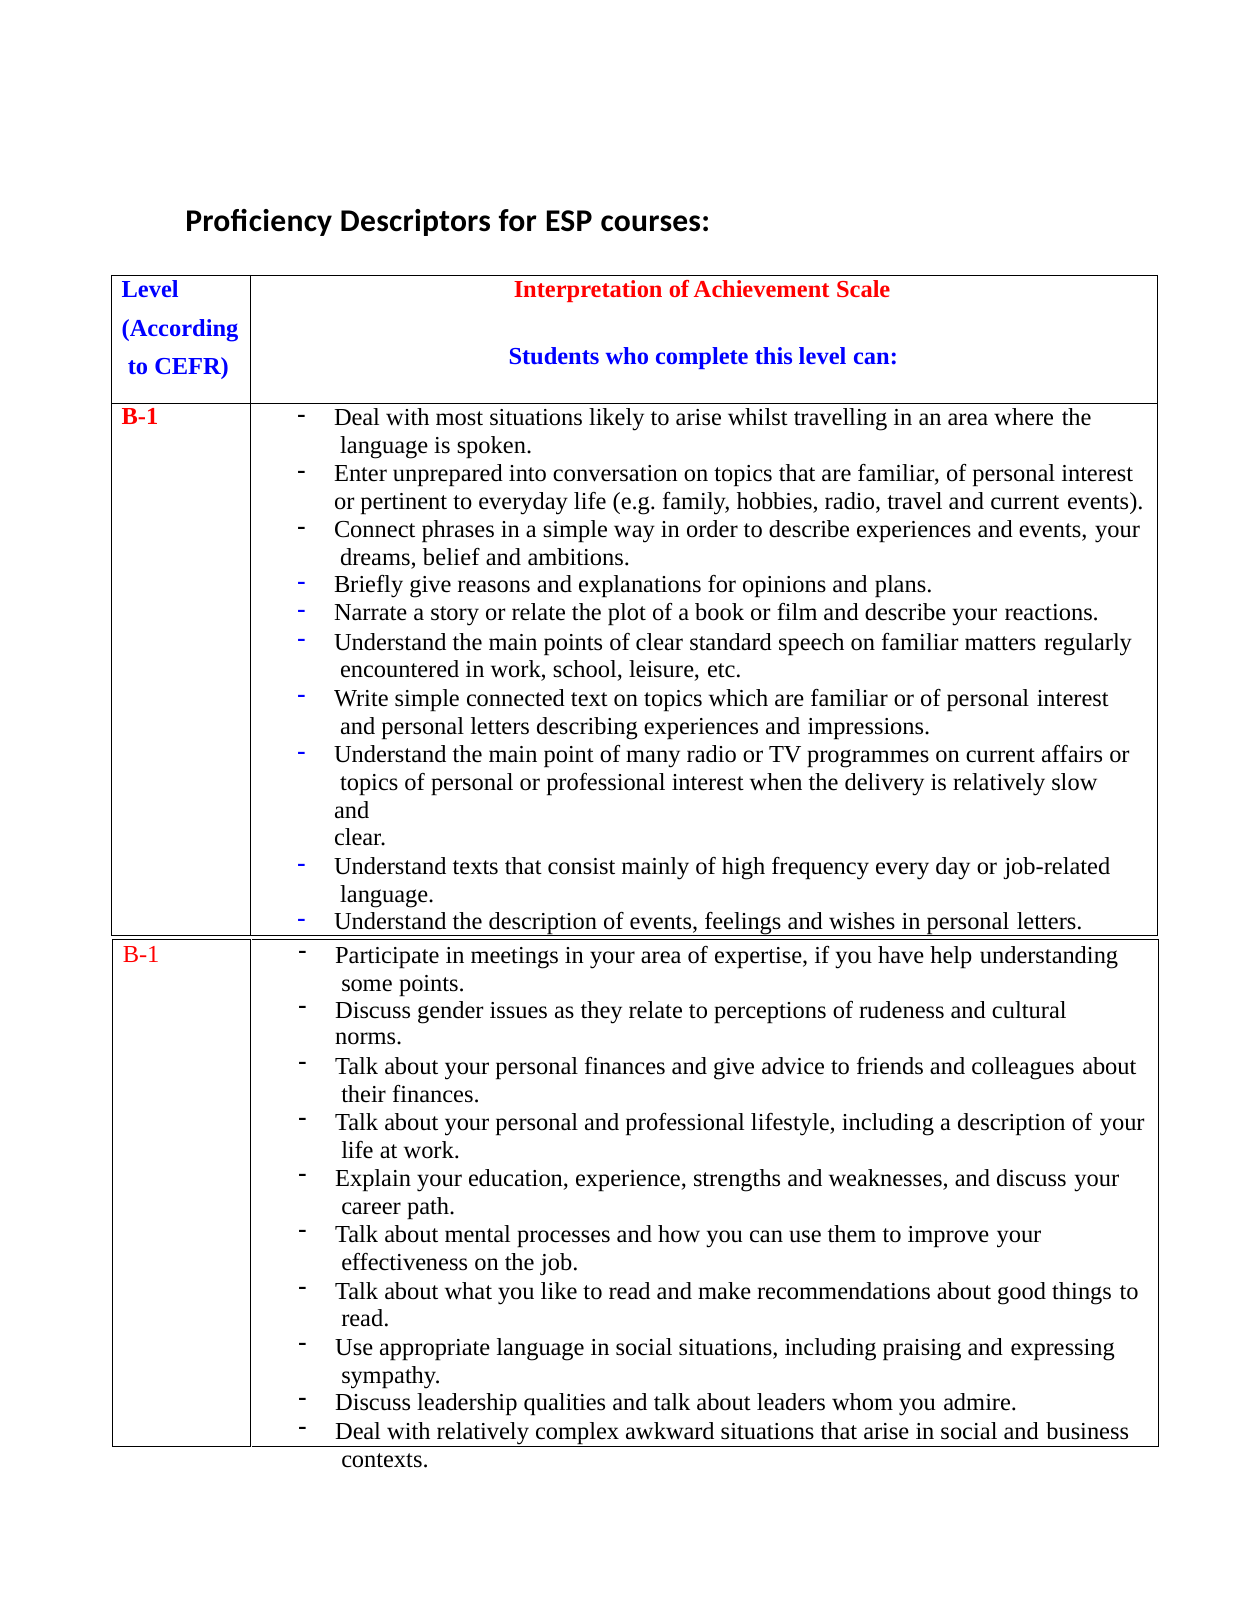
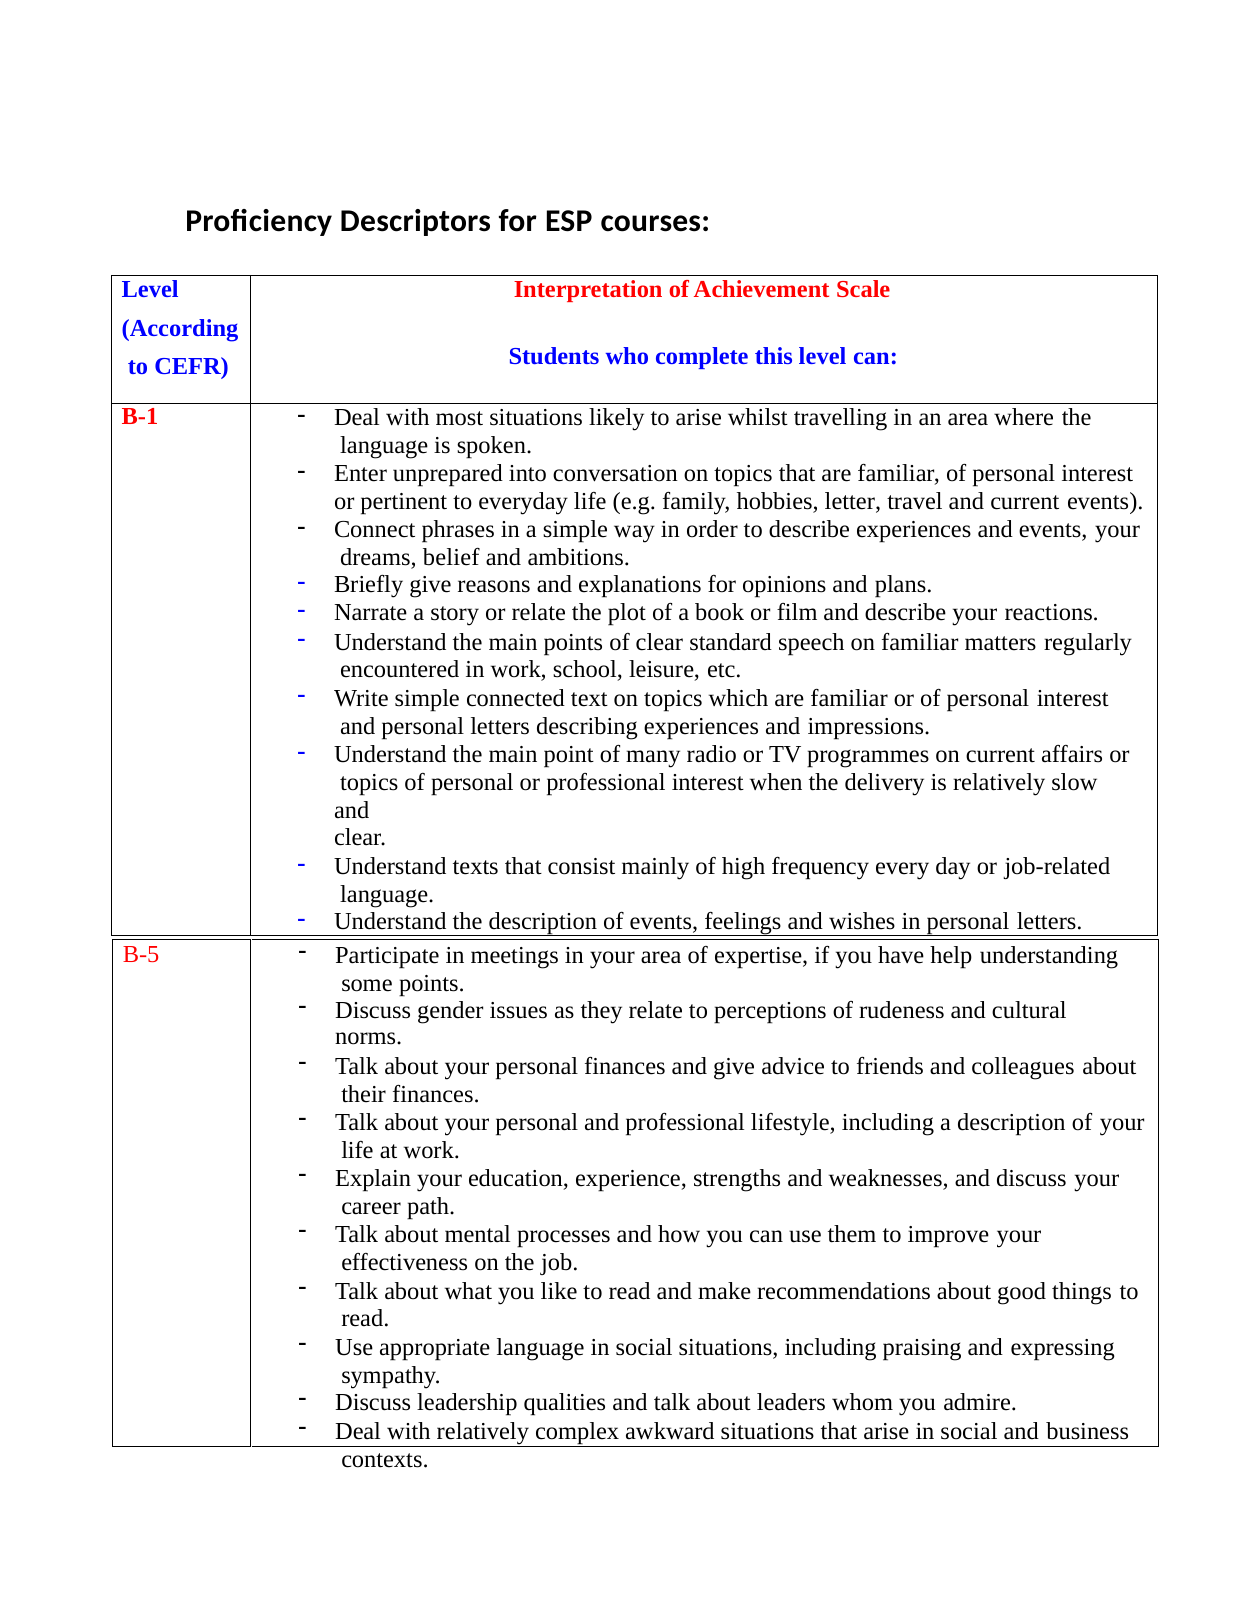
hobbies radio: radio -> letter
B-1 at (141, 955): B-1 -> B-5
